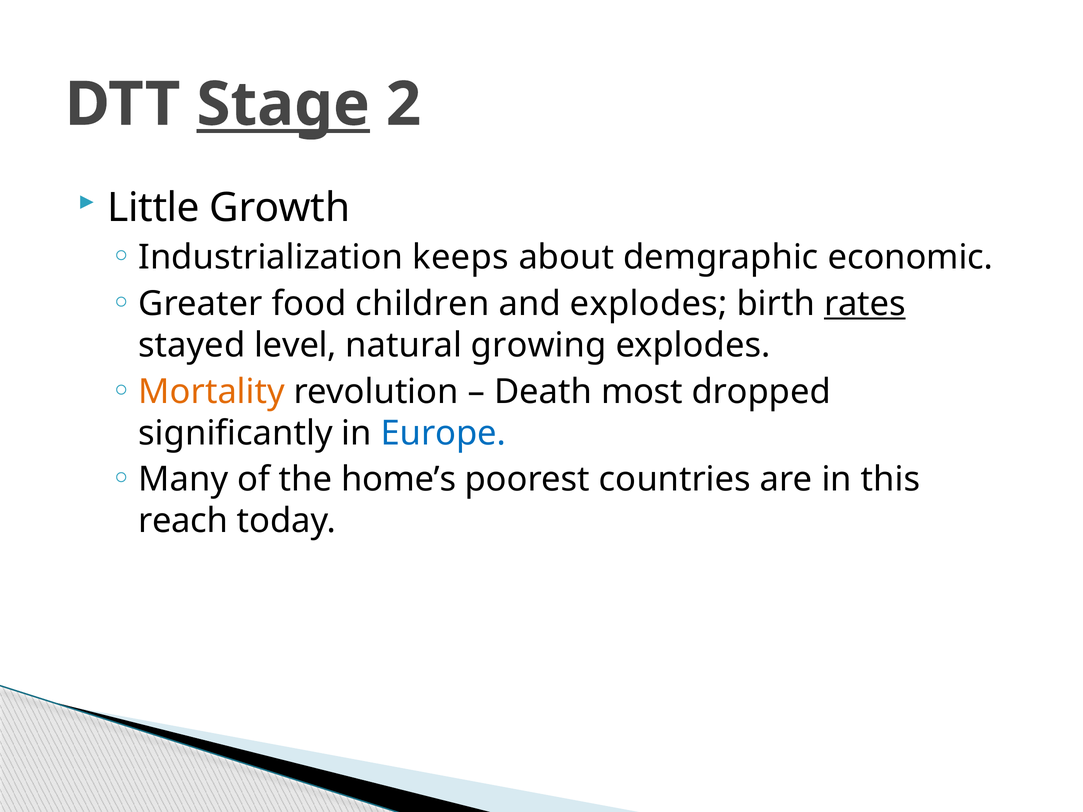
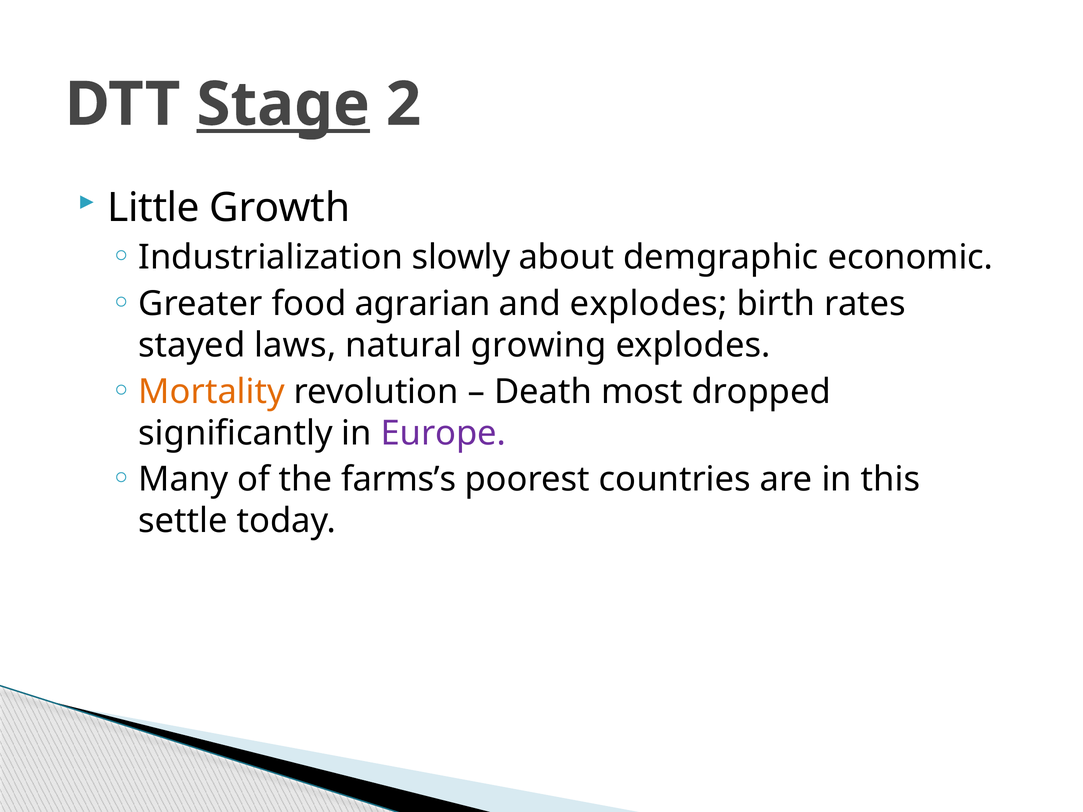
keeps: keeps -> slowly
children: children -> agrarian
rates underline: present -> none
level: level -> laws
Europe colour: blue -> purple
home’s: home’s -> farms’s
reach: reach -> settle
